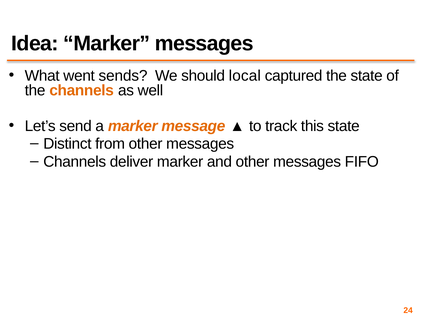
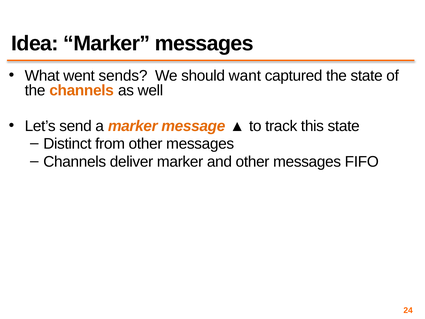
local: local -> want
